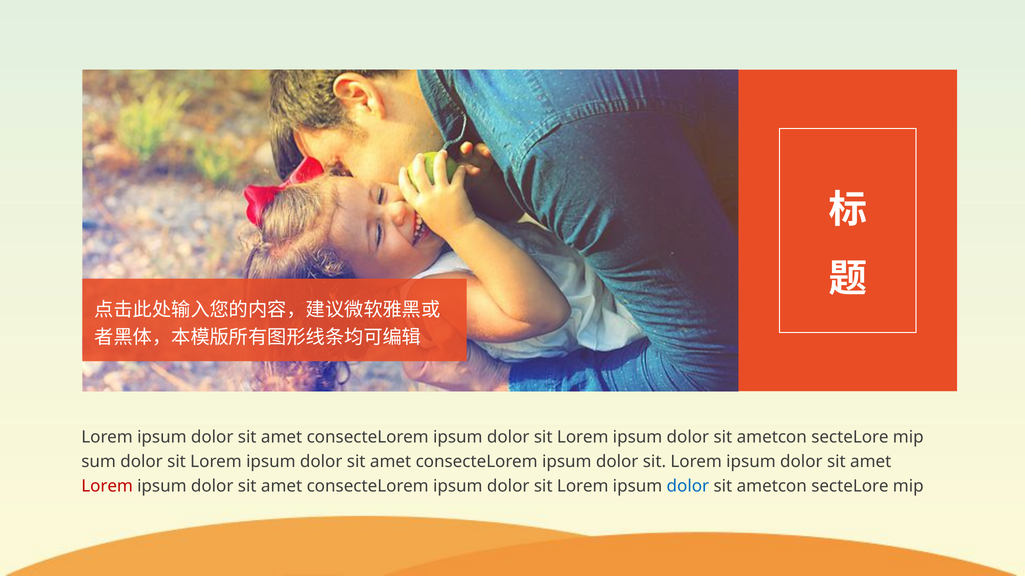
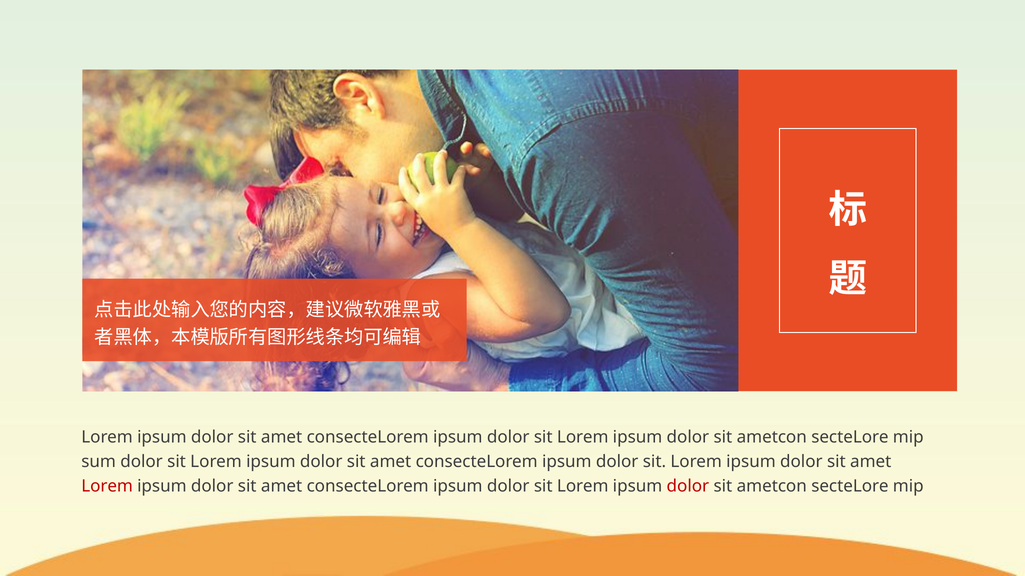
dolor at (688, 486) colour: blue -> red
